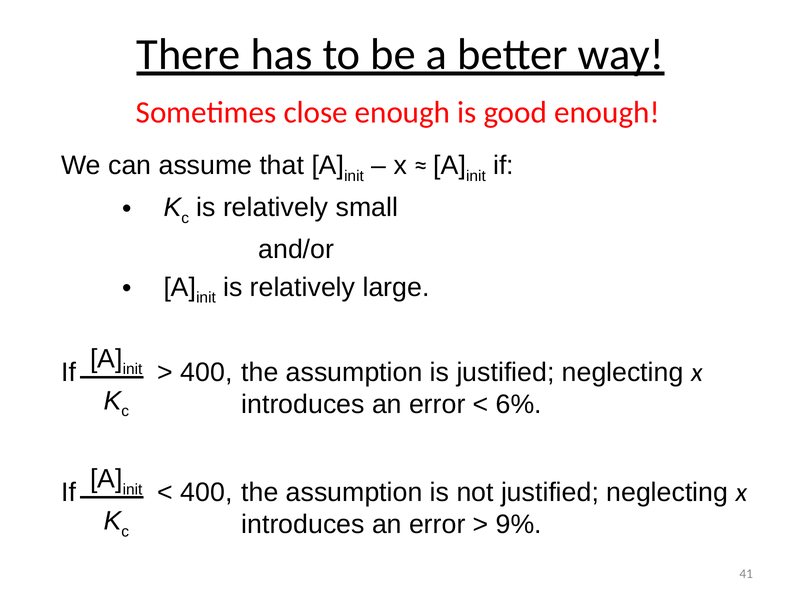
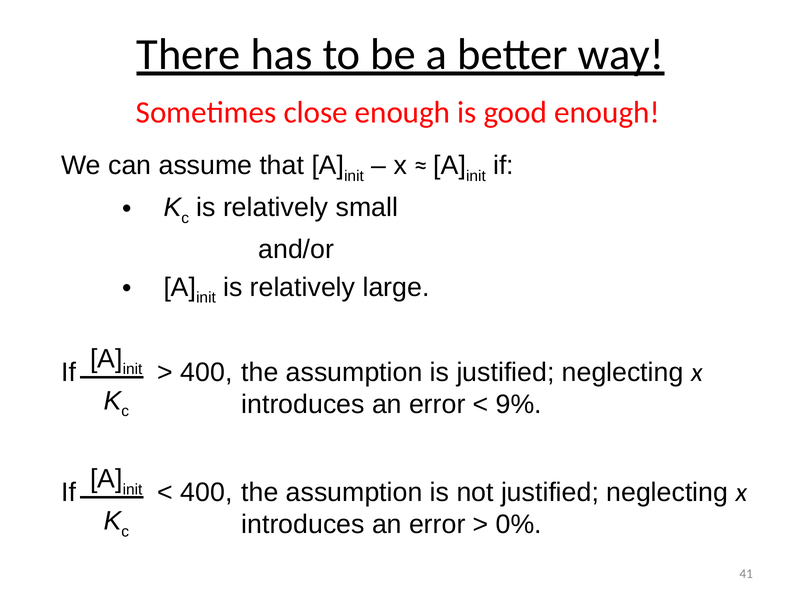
6%: 6% -> 9%
9%: 9% -> 0%
